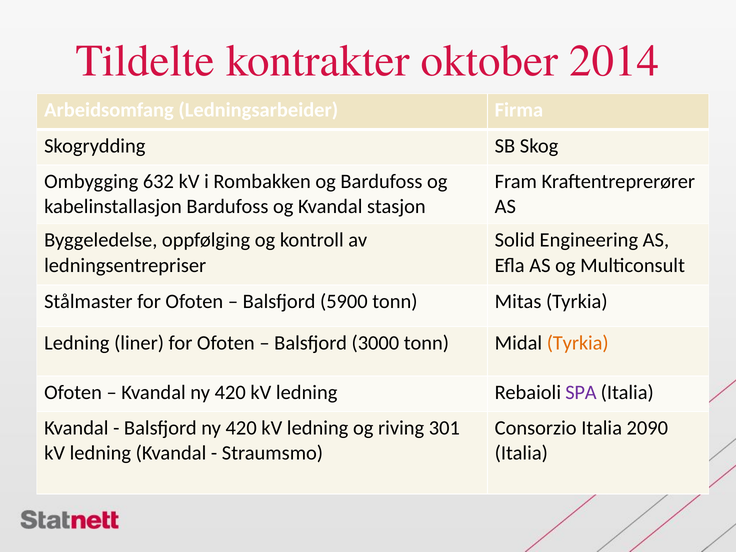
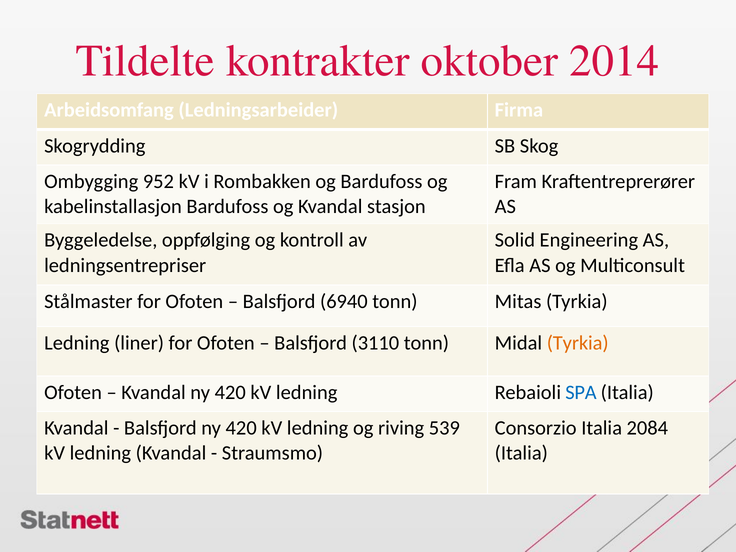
632: 632 -> 952
5900: 5900 -> 6940
3000: 3000 -> 3110
SPA colour: purple -> blue
301: 301 -> 539
2090: 2090 -> 2084
